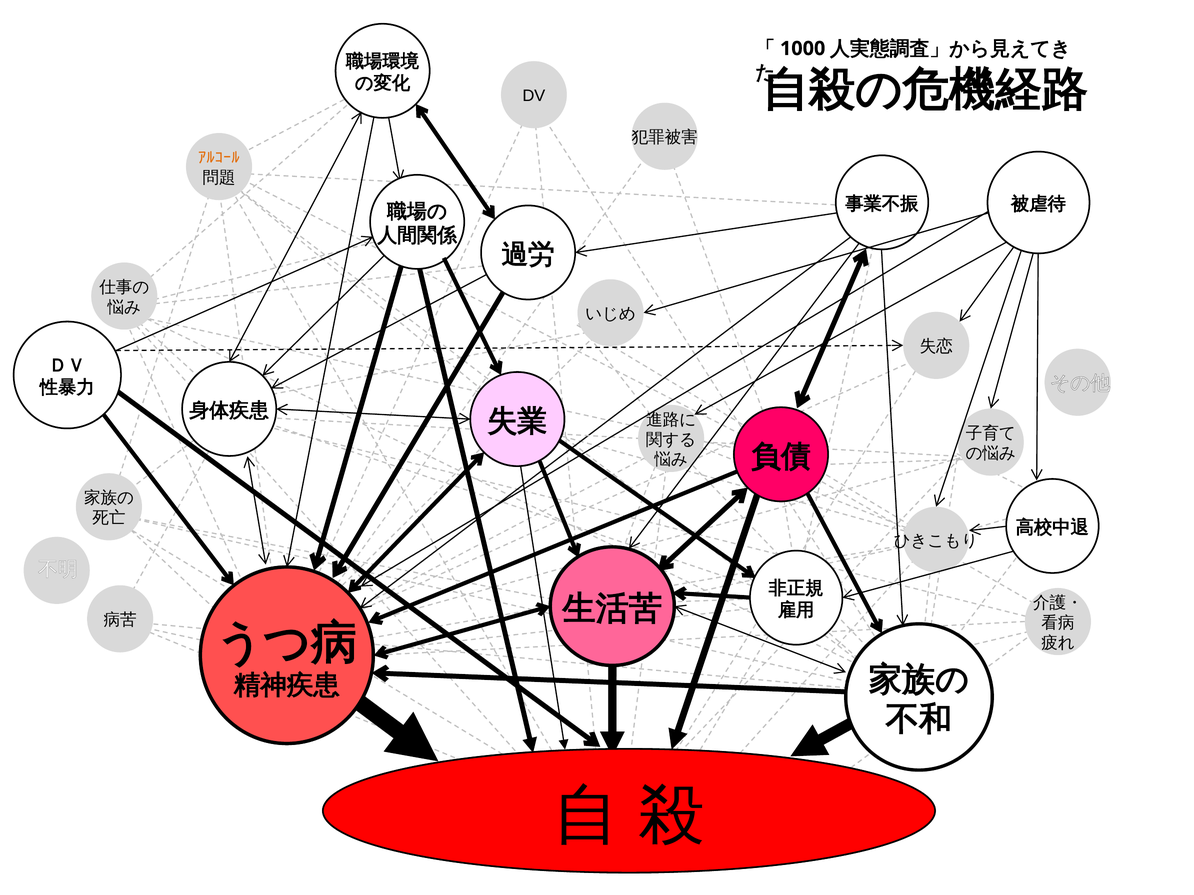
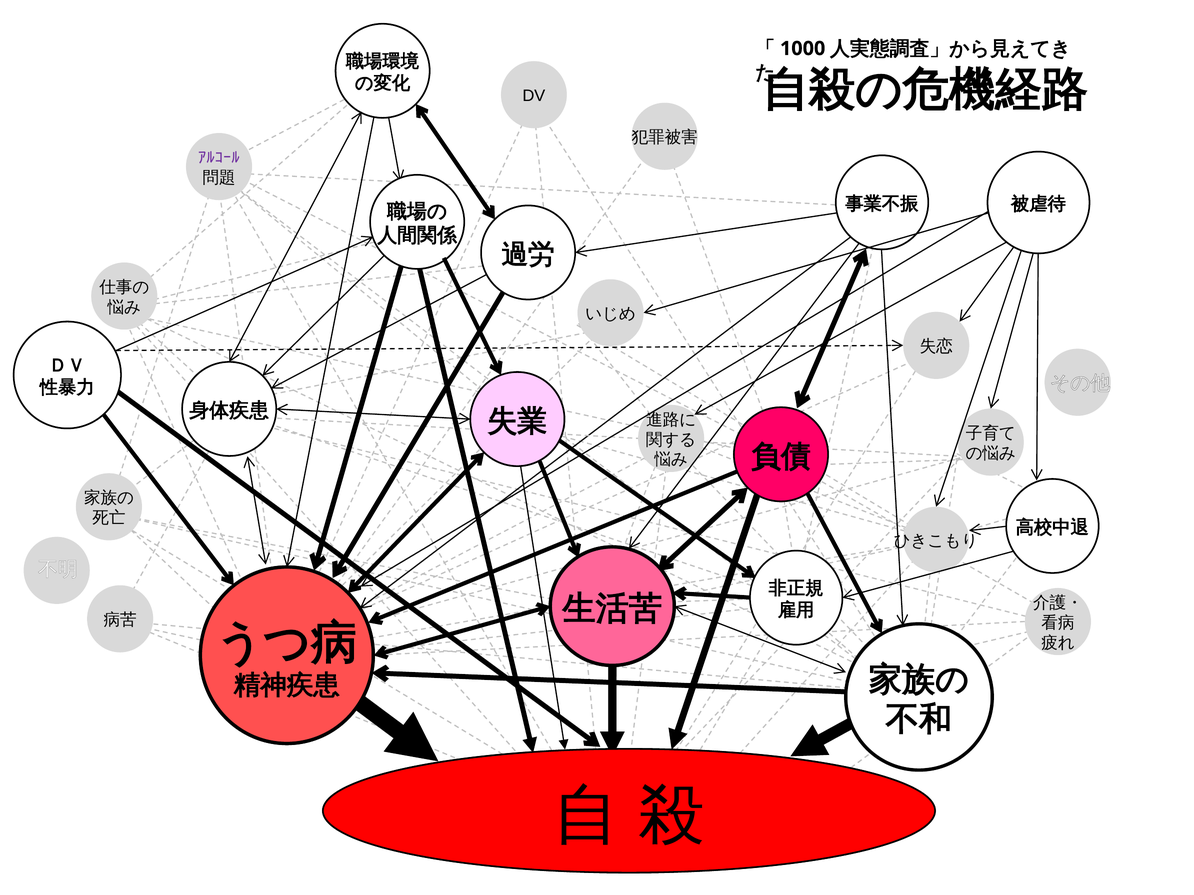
ｱﾙｺｰﾙ colour: orange -> purple
